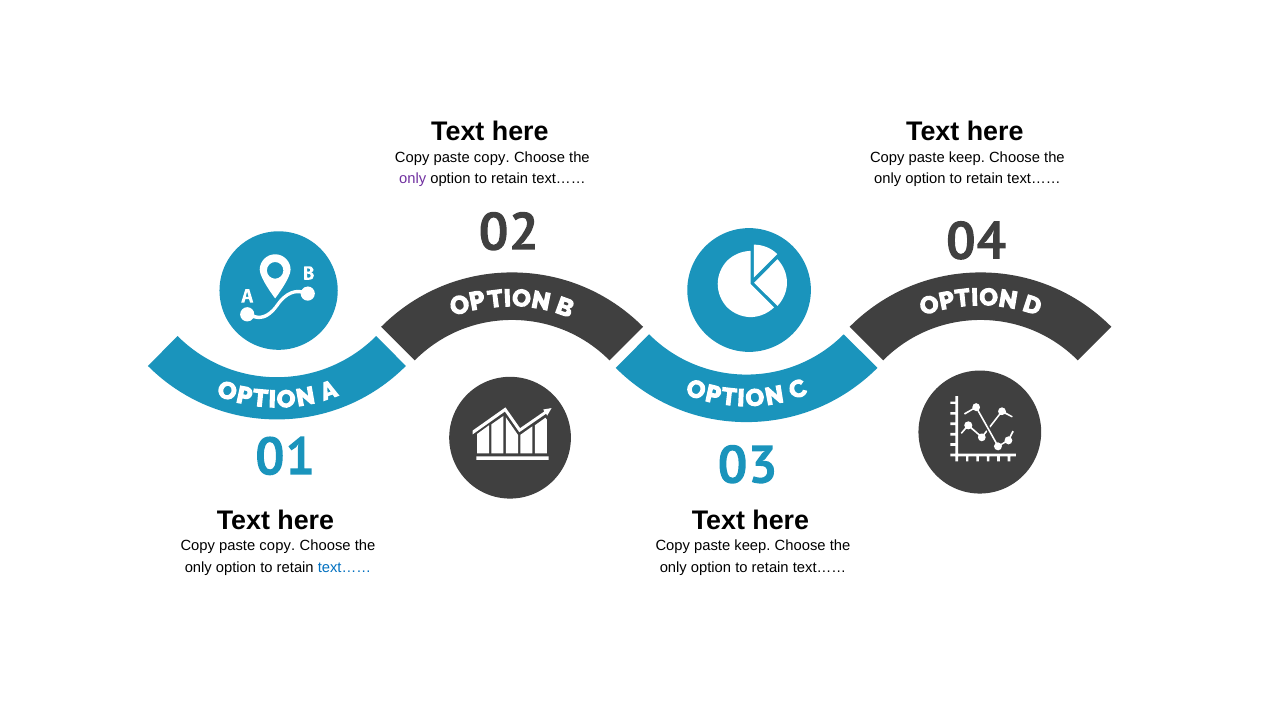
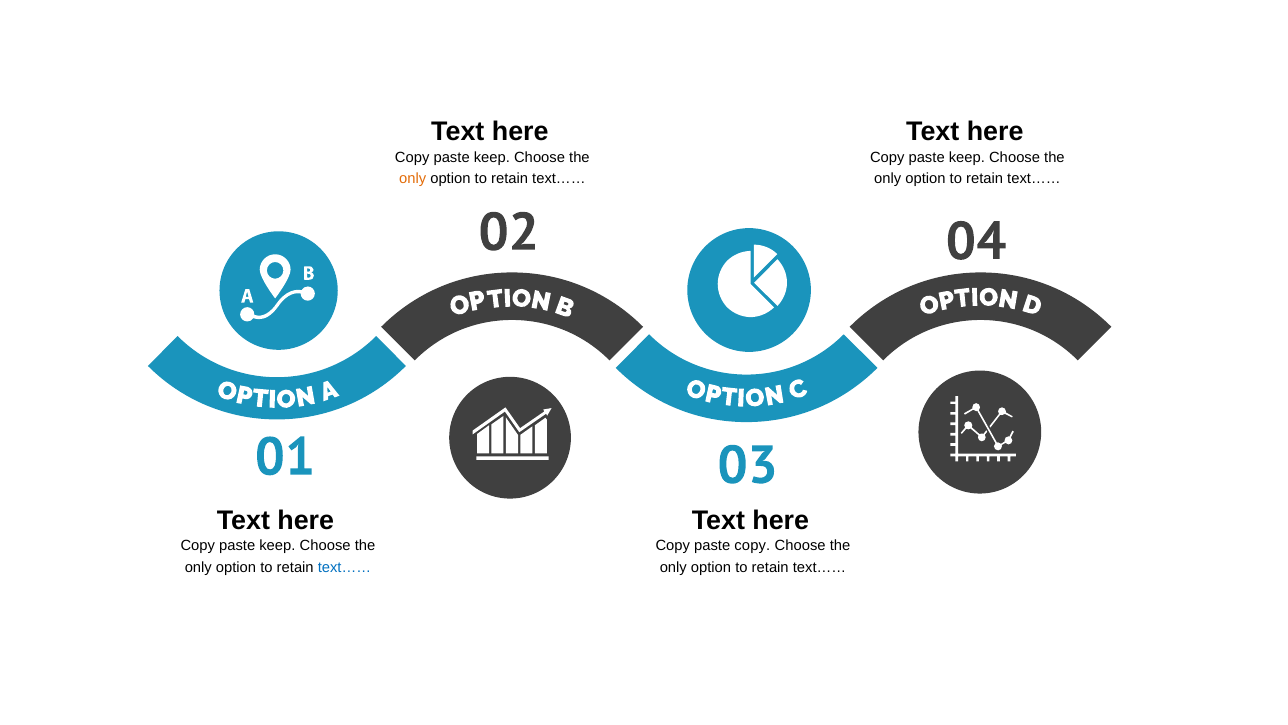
copy at (492, 158): copy -> keep
only at (413, 179) colour: purple -> orange
copy at (277, 546): copy -> keep
keep at (752, 546): keep -> copy
